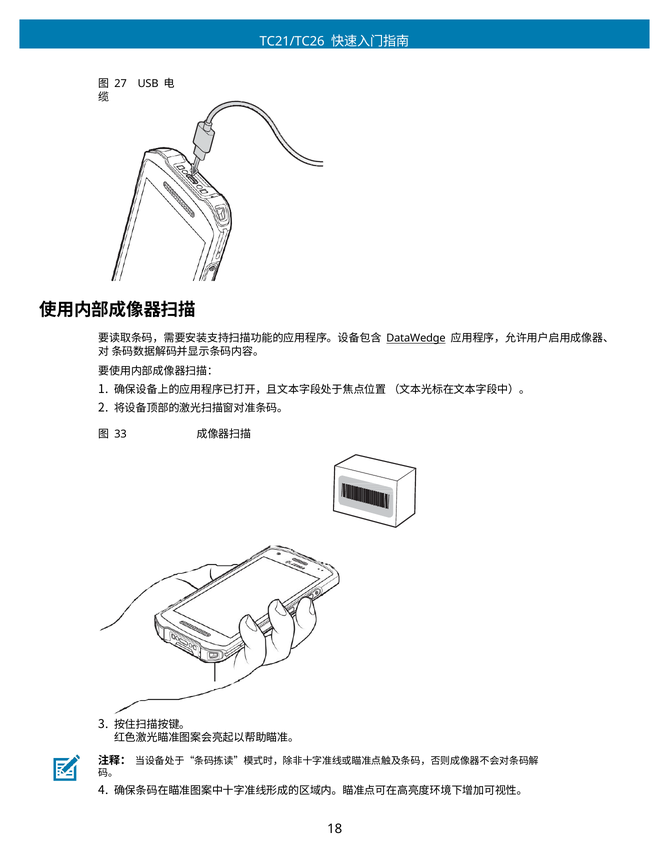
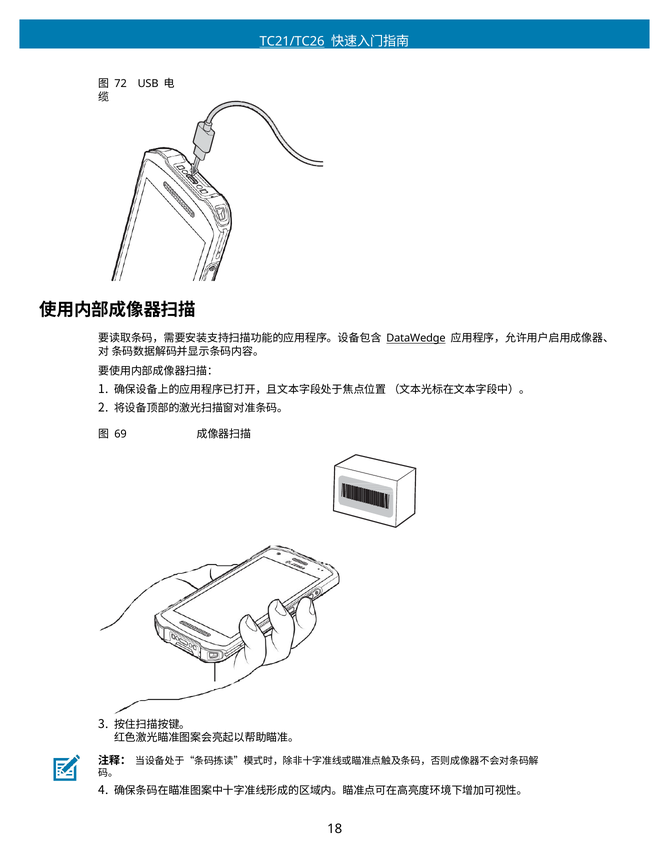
TC21/TC26 underline: none -> present
27: 27 -> 72
33: 33 -> 69
